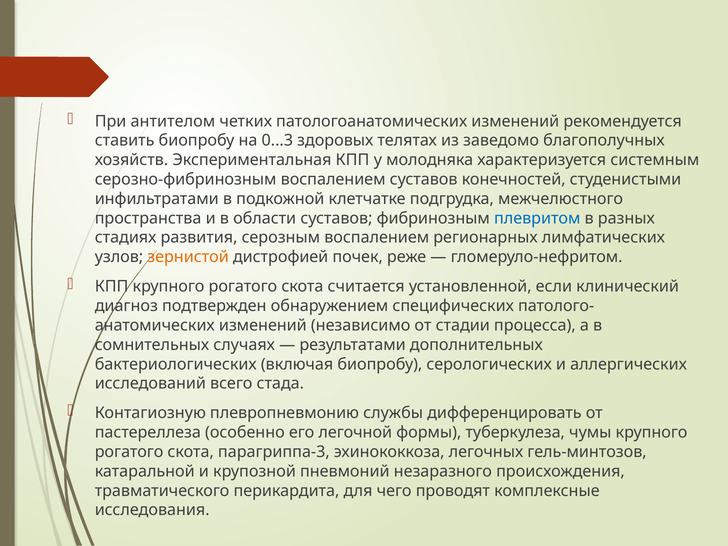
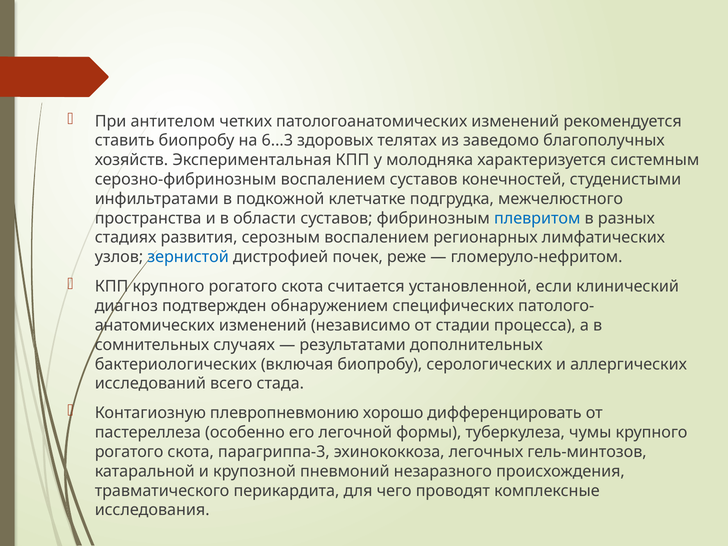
0...3: 0...3 -> 6...3
зернистой colour: orange -> blue
службы: службы -> хорошо
